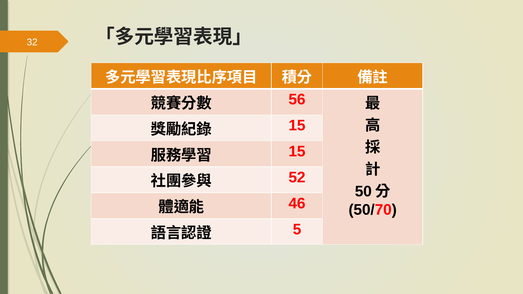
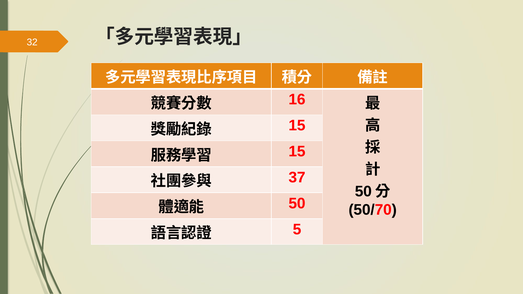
56: 56 -> 16
52: 52 -> 37
46 at (297, 203): 46 -> 50
